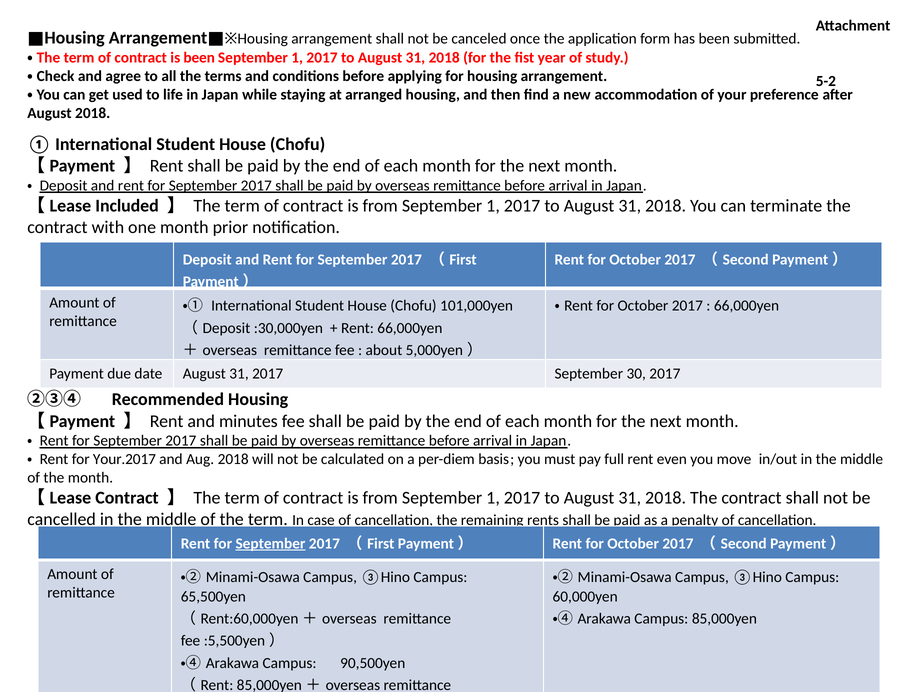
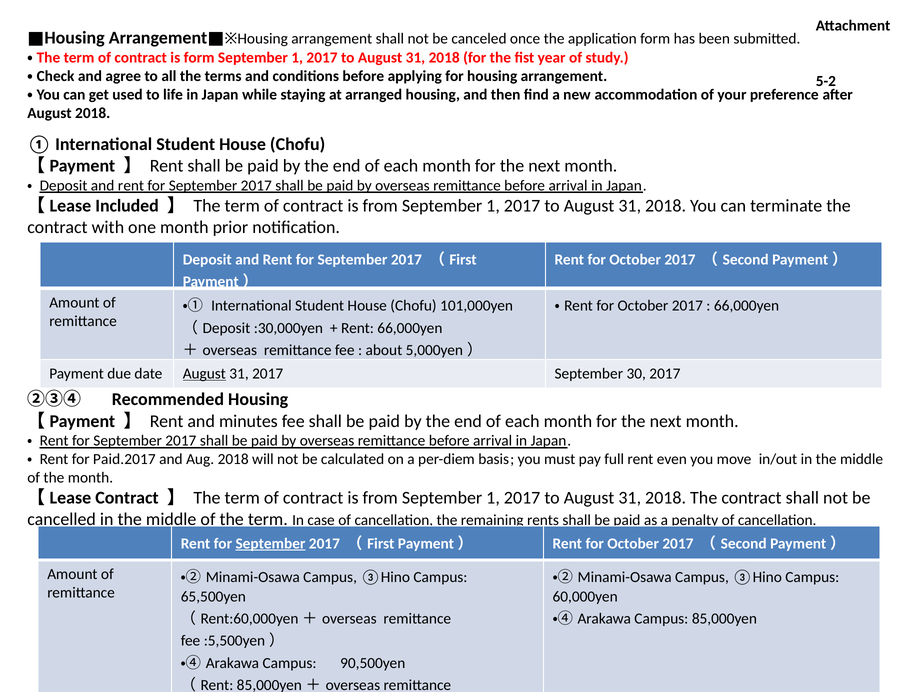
is been: been -> form
August at (204, 373) underline: none -> present
Your.2017: Your.2017 -> Paid.2017
